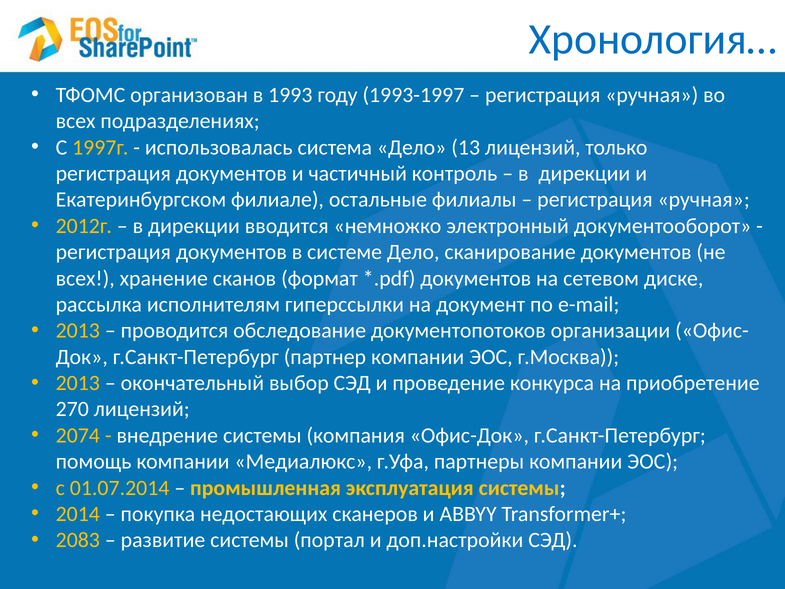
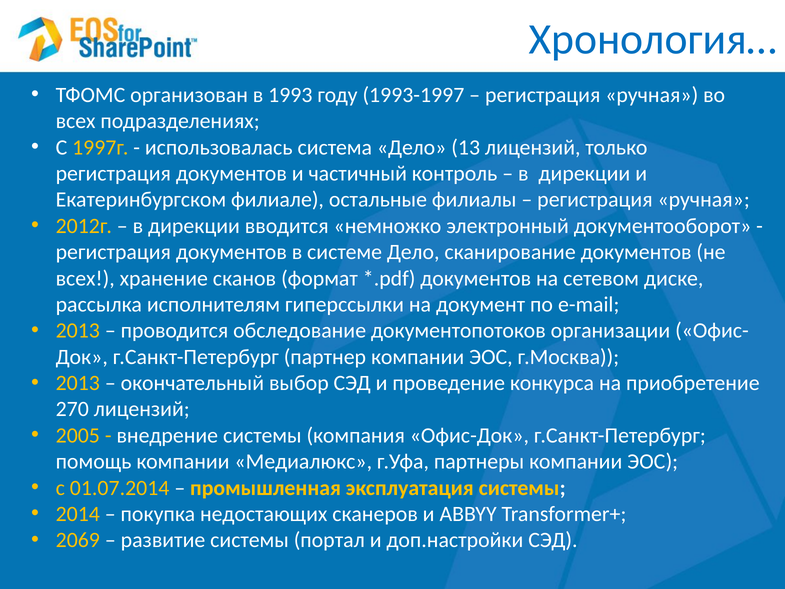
2074: 2074 -> 2005
2083: 2083 -> 2069
